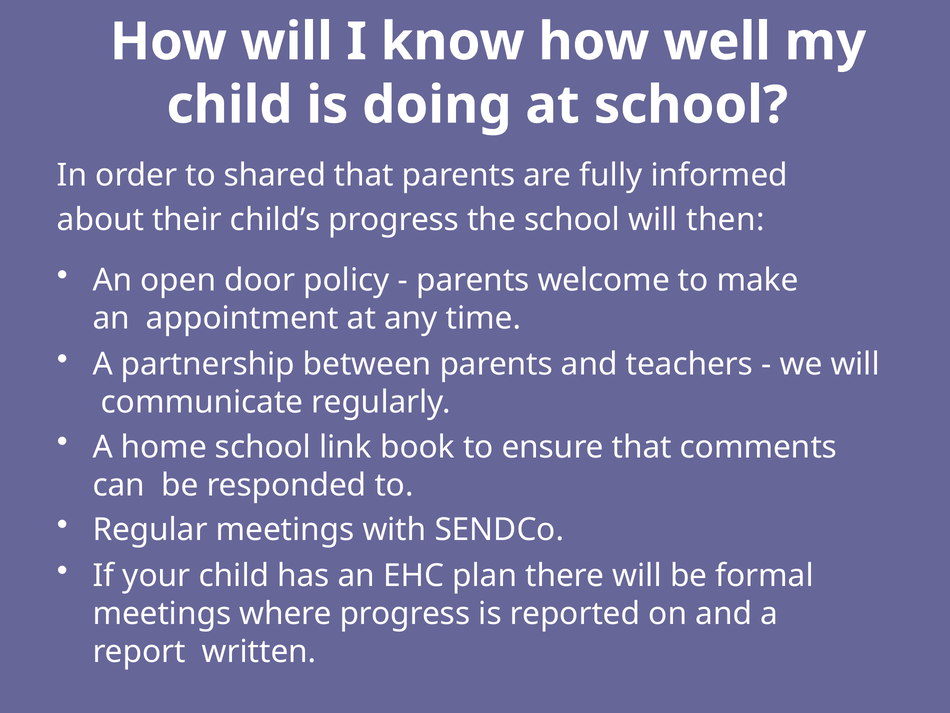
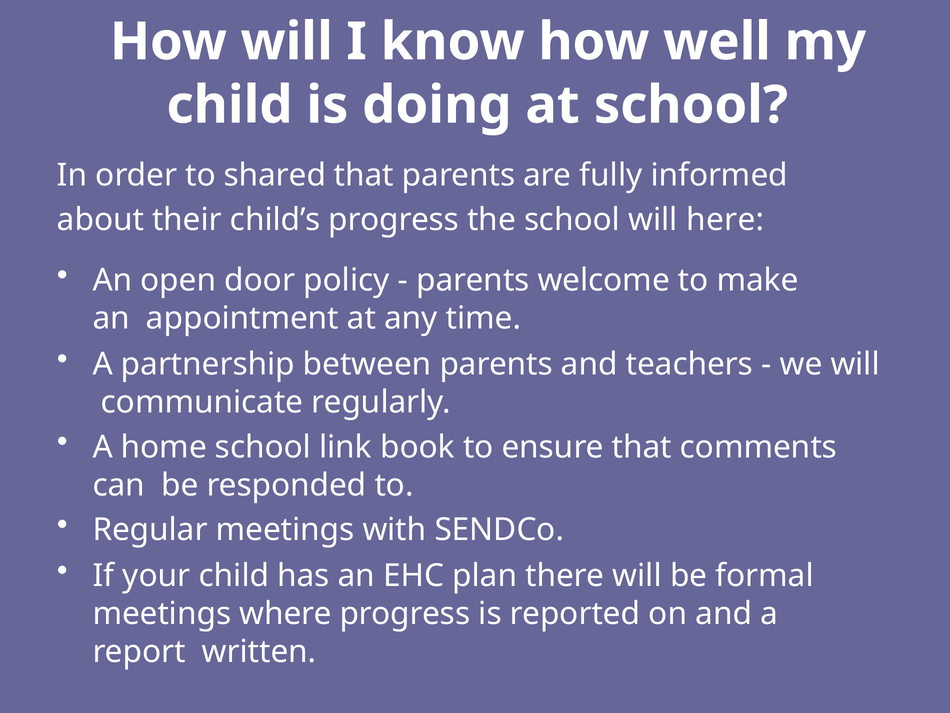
then: then -> here
